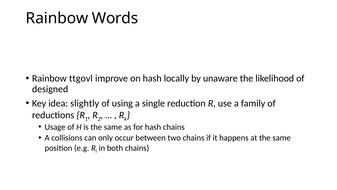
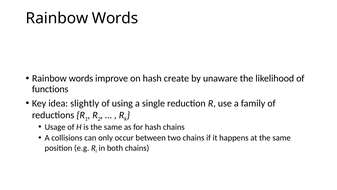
ttgovl at (81, 78): ttgovl -> words
locally: locally -> create
designed: designed -> functions
